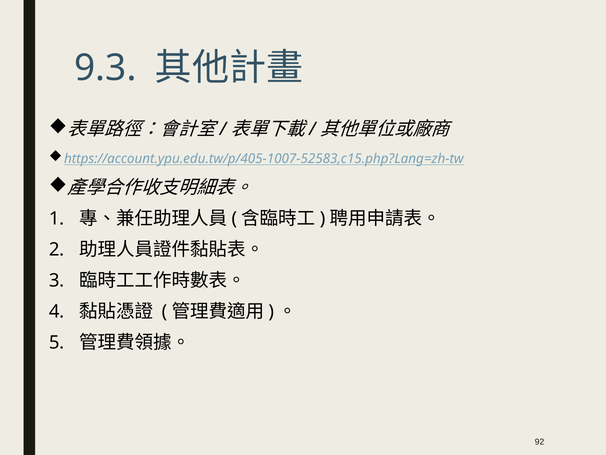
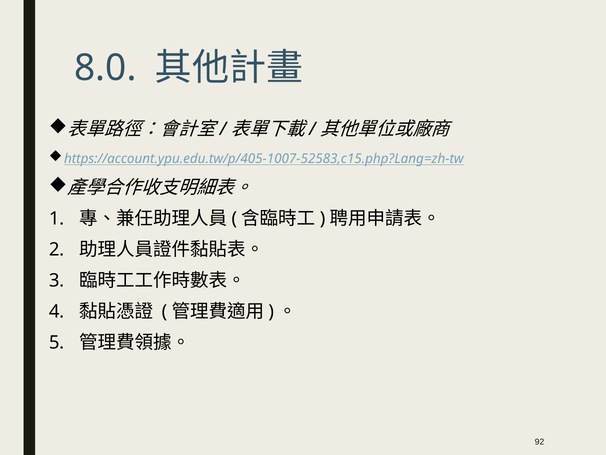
9.3: 9.3 -> 8.0
